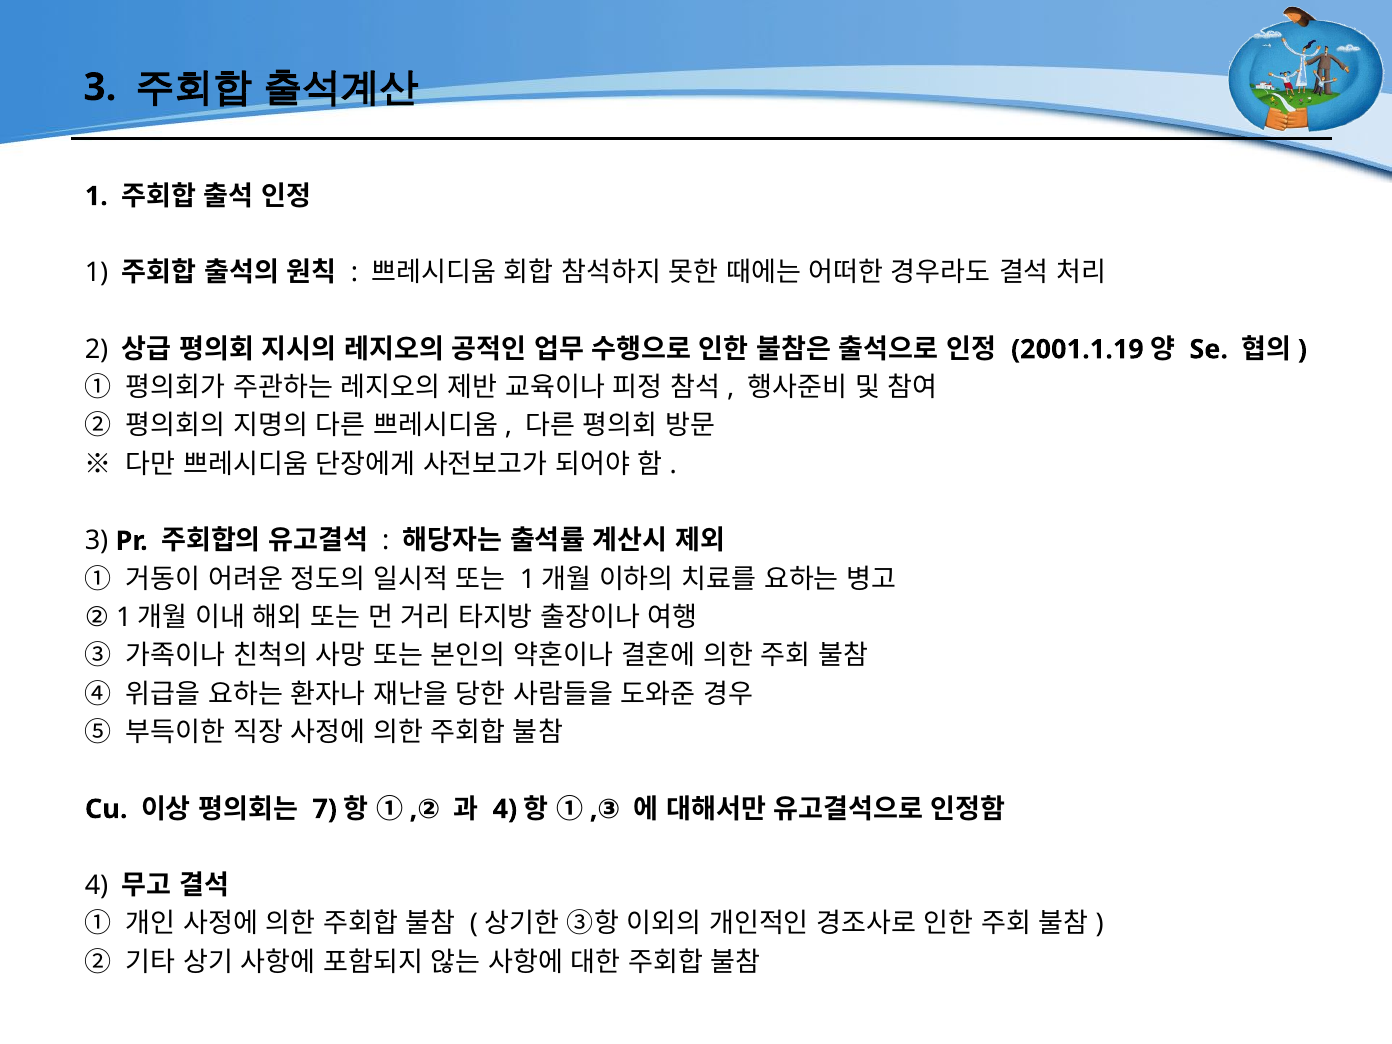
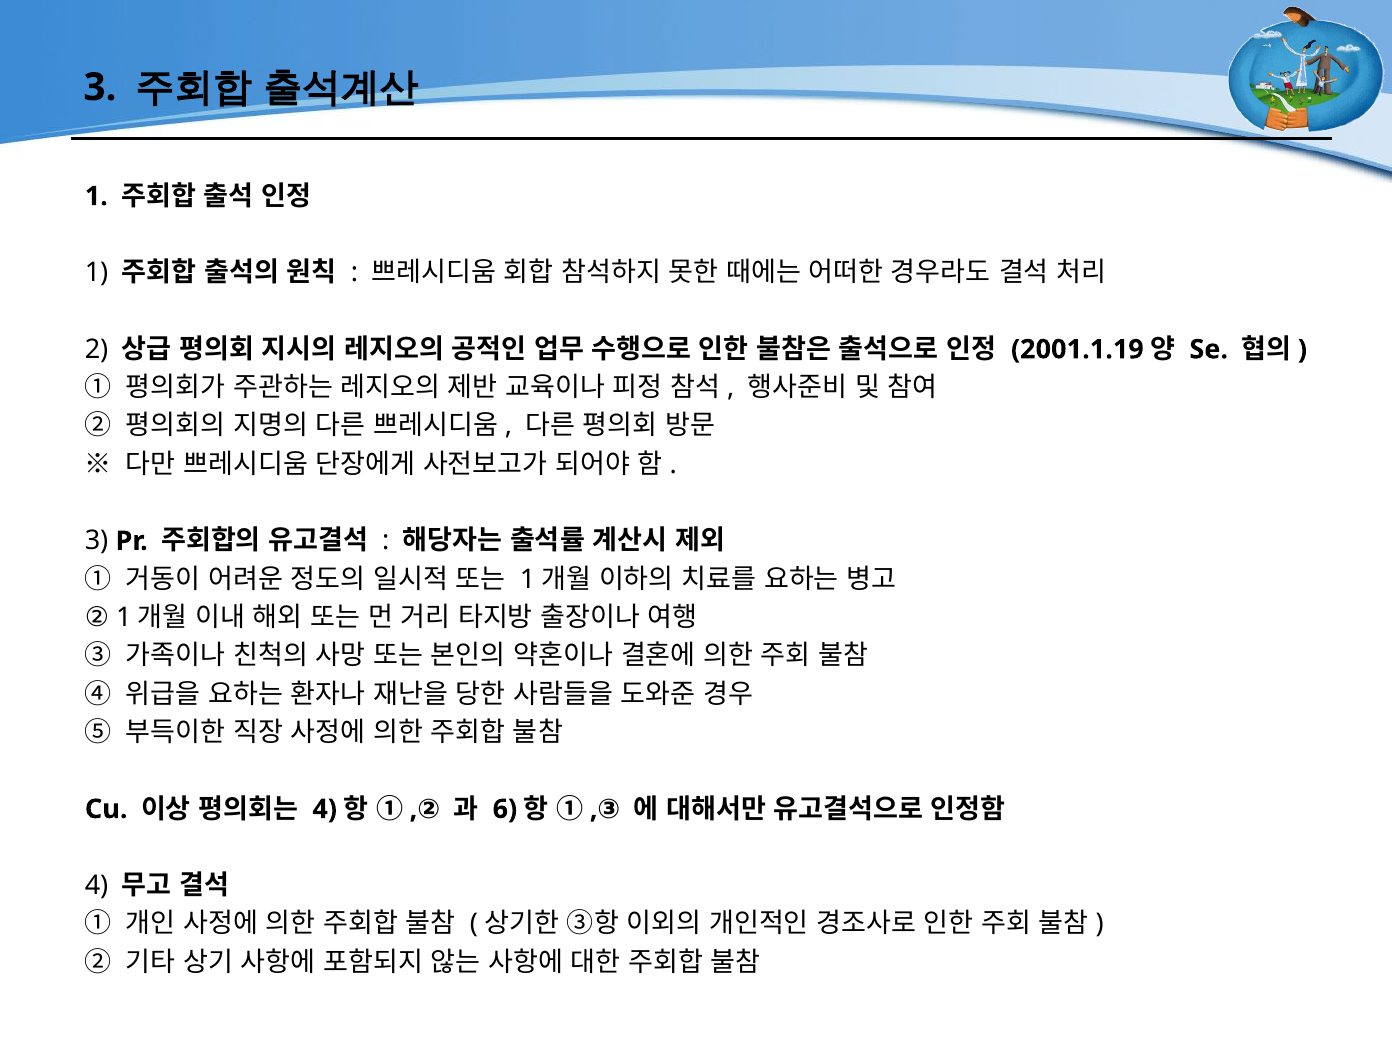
7 at (325, 809): 7 -> 4
4 at (505, 809): 4 -> 6
